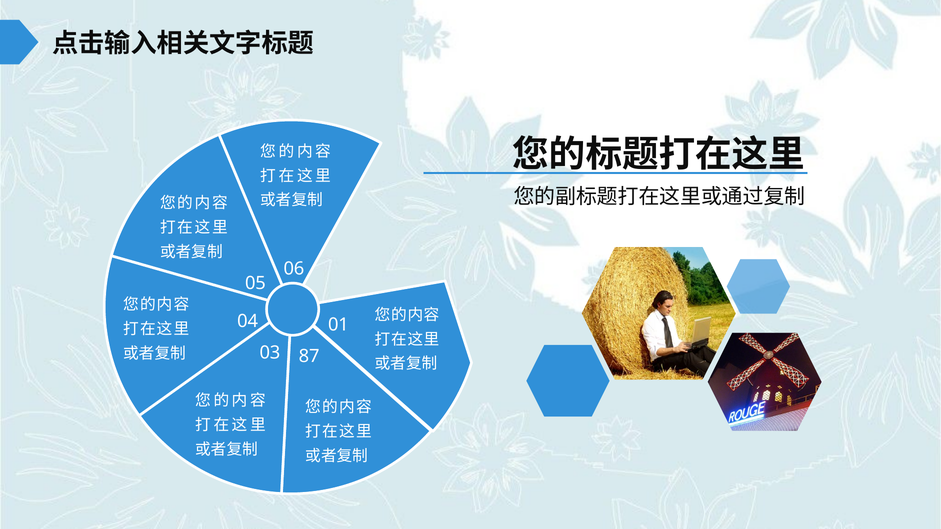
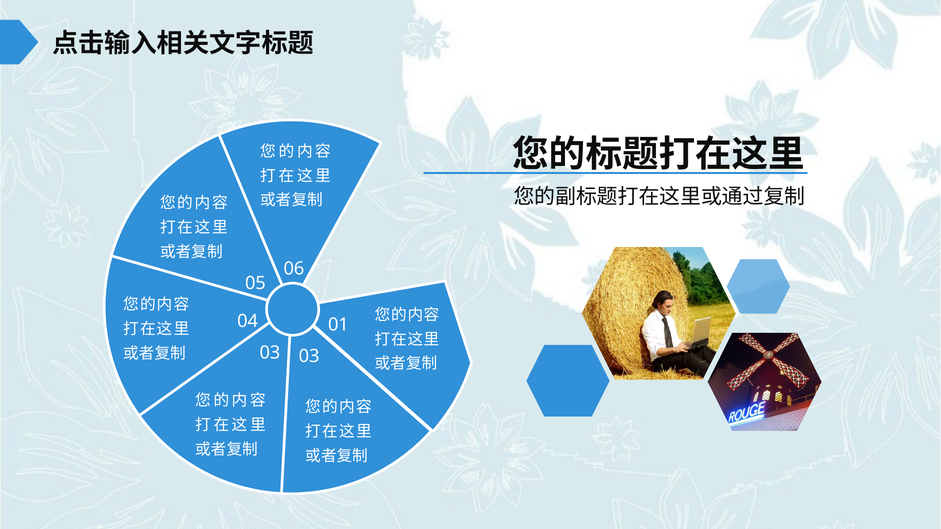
03 87: 87 -> 03
